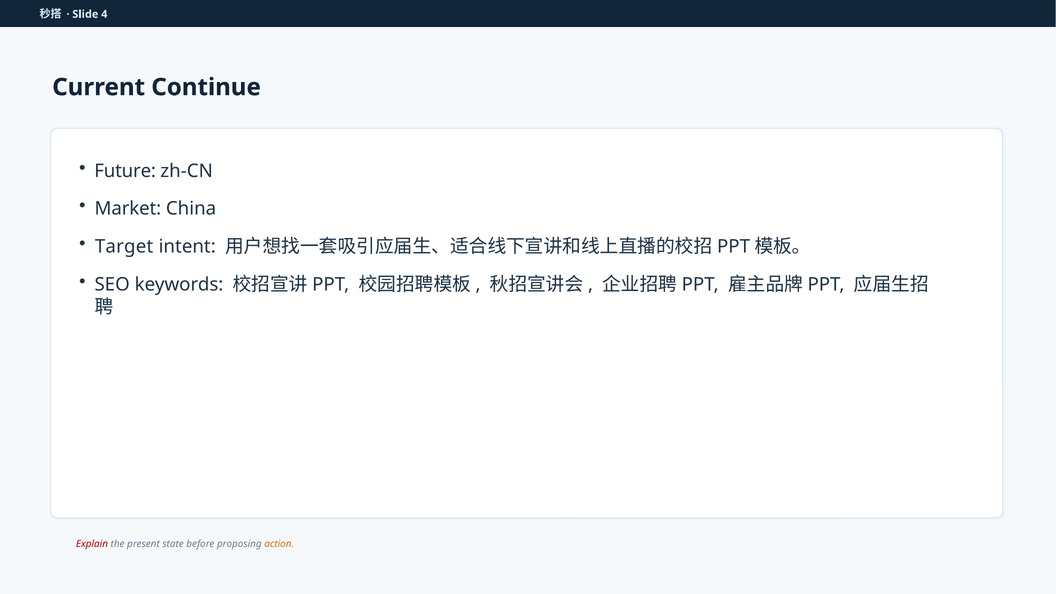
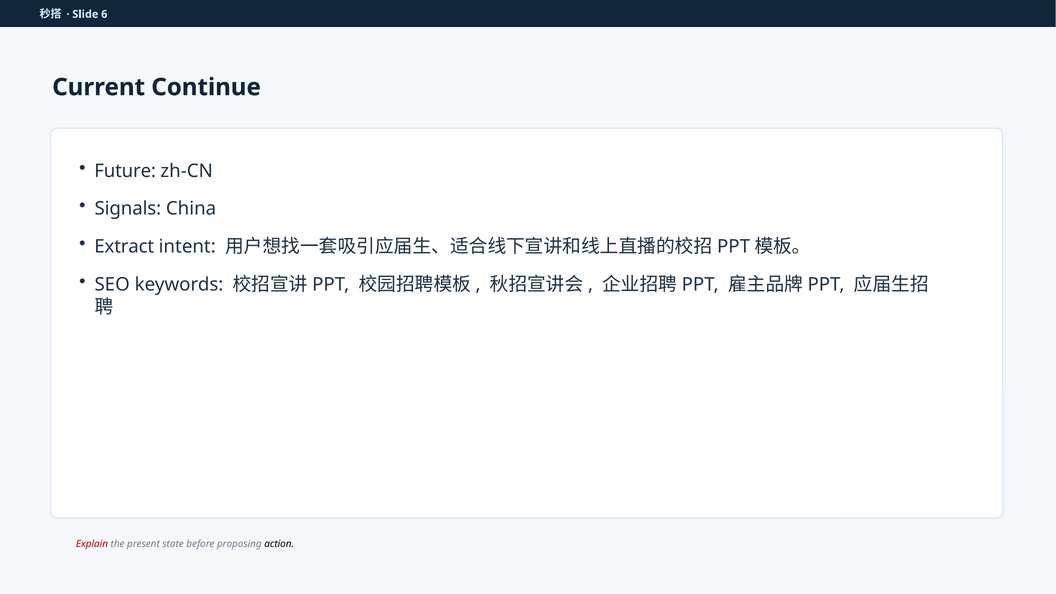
4: 4 -> 6
Market: Market -> Signals
Target: Target -> Extract
action colour: orange -> black
